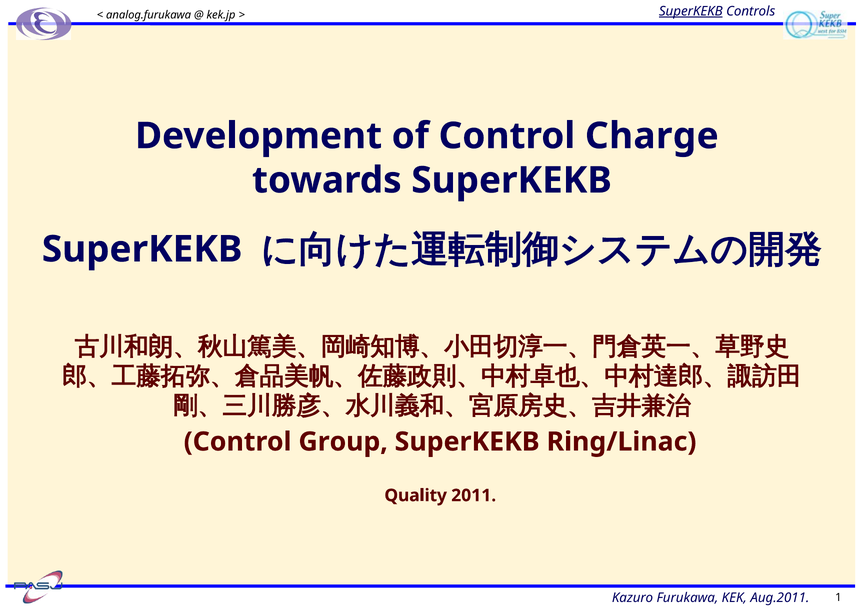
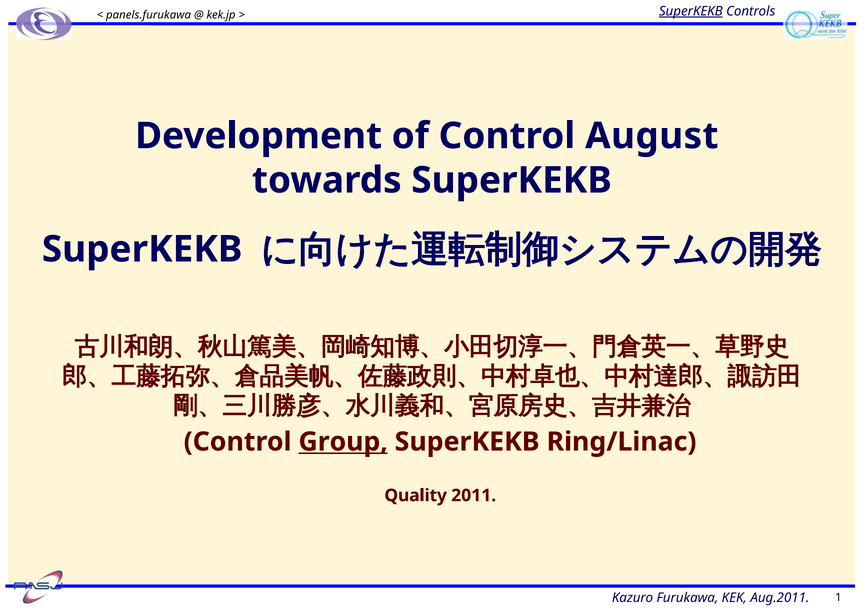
analog.furukawa: analog.furukawa -> panels.furukawa
Charge: Charge -> August
Group underline: none -> present
